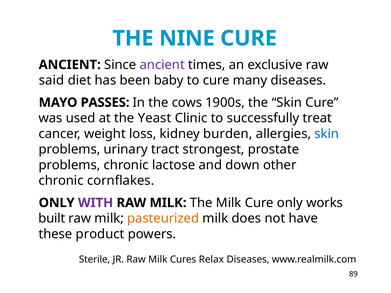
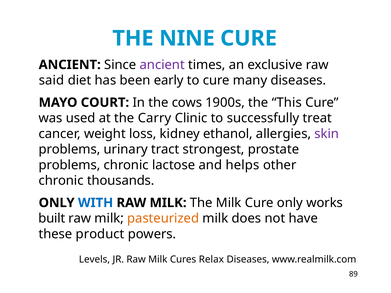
baby: baby -> early
PASSES: PASSES -> COURT
the Skin: Skin -> This
Yeast: Yeast -> Carry
burden: burden -> ethanol
skin at (327, 134) colour: blue -> purple
down: down -> helps
cornflakes: cornflakes -> thousands
WITH colour: purple -> blue
Sterile: Sterile -> Levels
